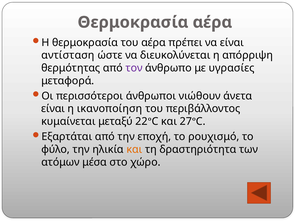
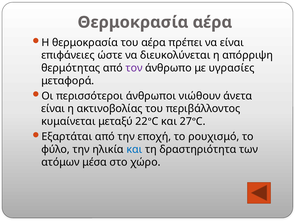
αντίσταση: αντίσταση -> επιφάνειες
ικανοποίηση: ικανοποίηση -> ακτινοβολίας
και at (134, 150) colour: orange -> blue
